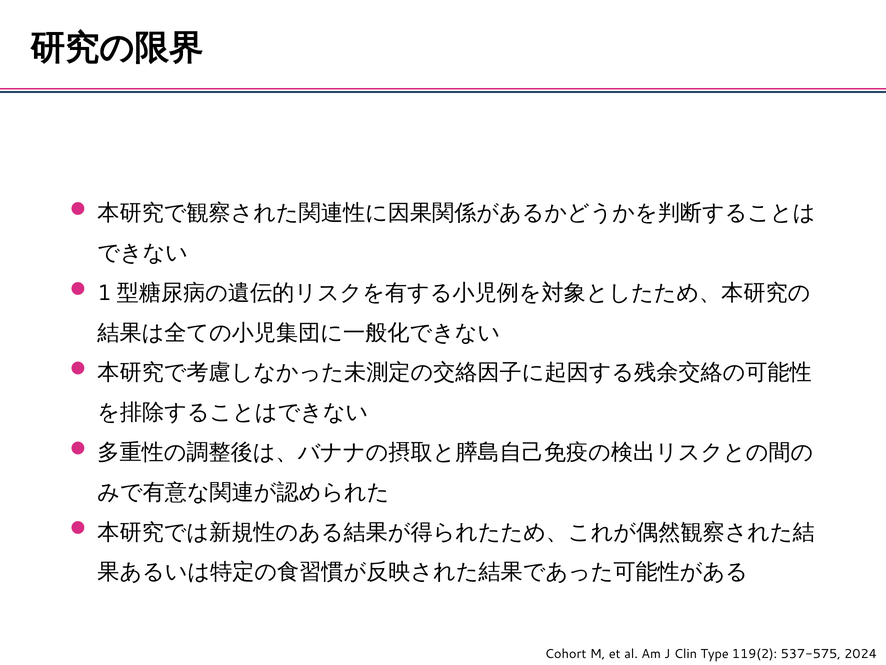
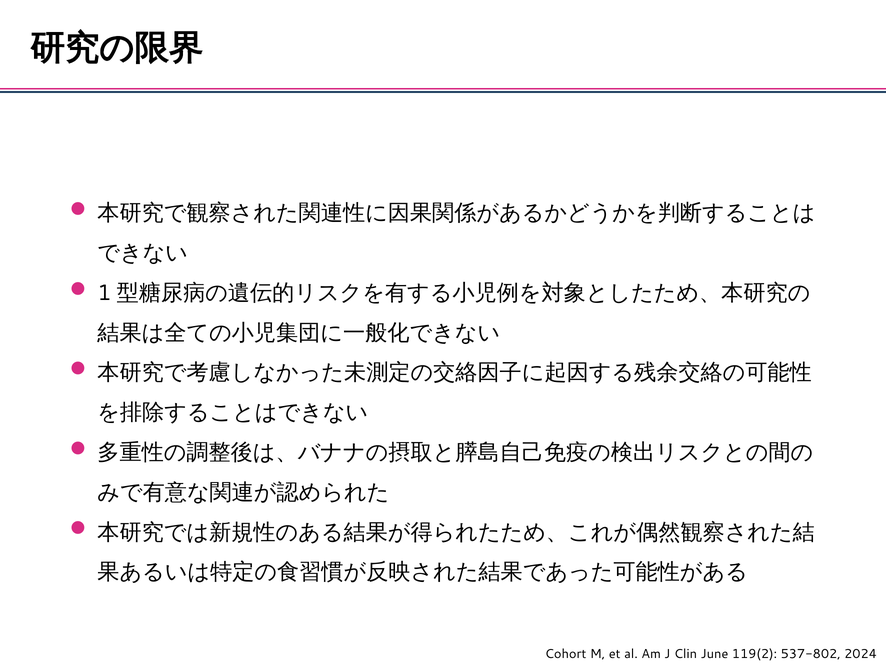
Type: Type -> June
537-575: 537-575 -> 537-802
